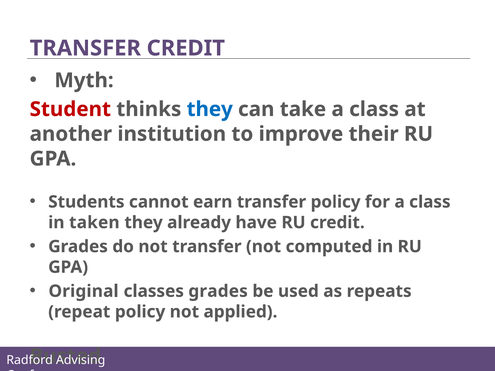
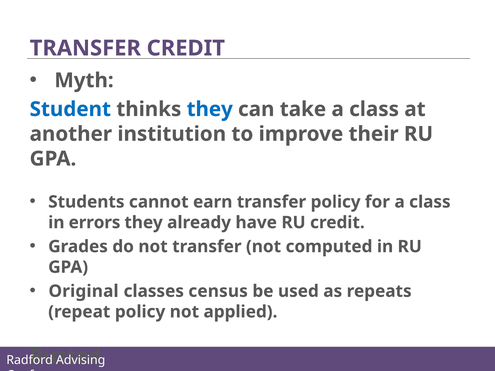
Student colour: red -> blue
taken: taken -> errors
classes grades: grades -> census
